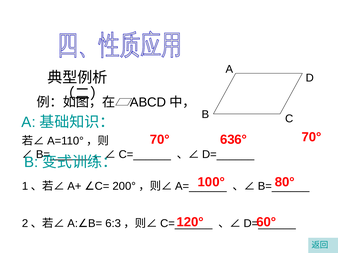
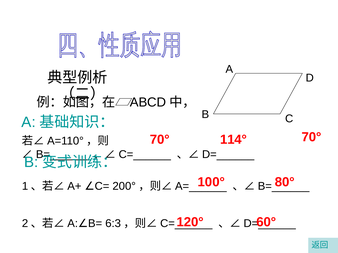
636°: 636° -> 114°
